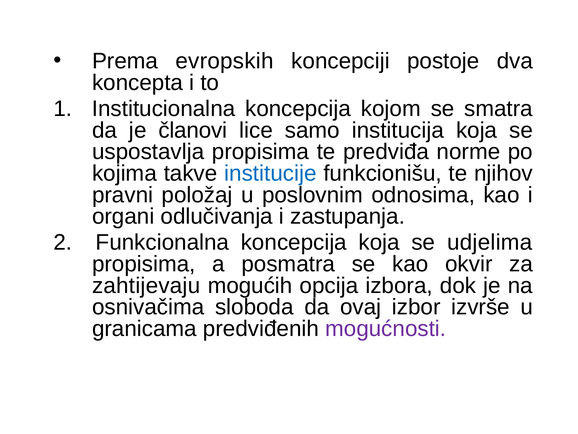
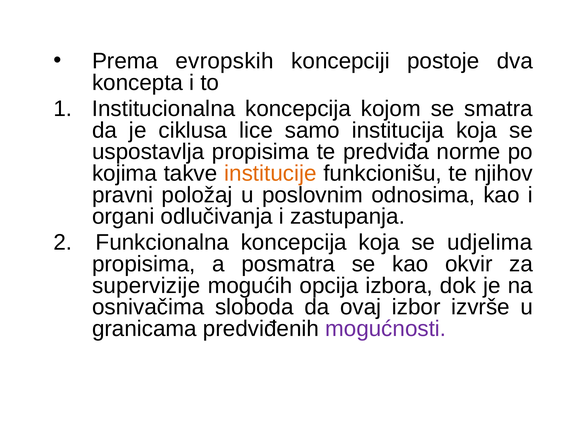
članovi: članovi -> ciklusa
institucije colour: blue -> orange
zahtijevaju: zahtijevaju -> supervizije
